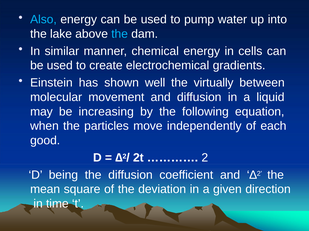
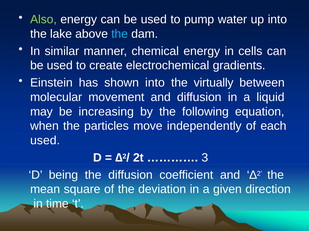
Also colour: light blue -> light green
shown well: well -> into
good at (45, 141): good -> used
2 at (205, 158): 2 -> 3
